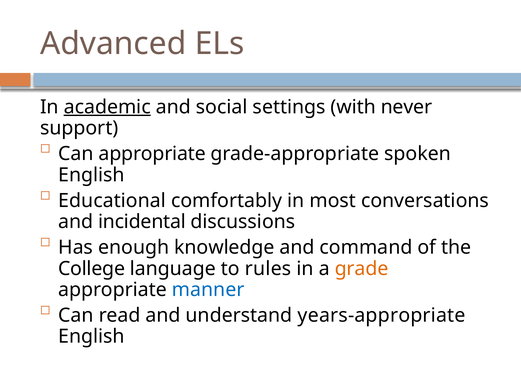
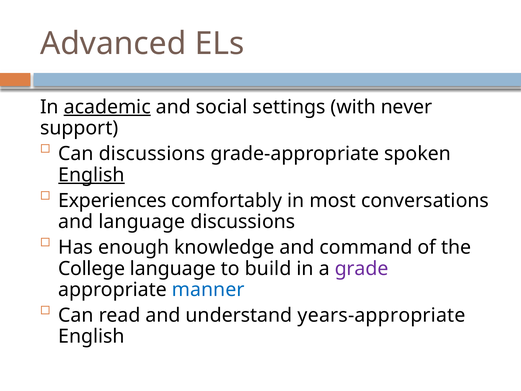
Can appropriate: appropriate -> discussions
English at (91, 175) underline: none -> present
Educational: Educational -> Experiences
and incidental: incidental -> language
rules: rules -> build
grade colour: orange -> purple
